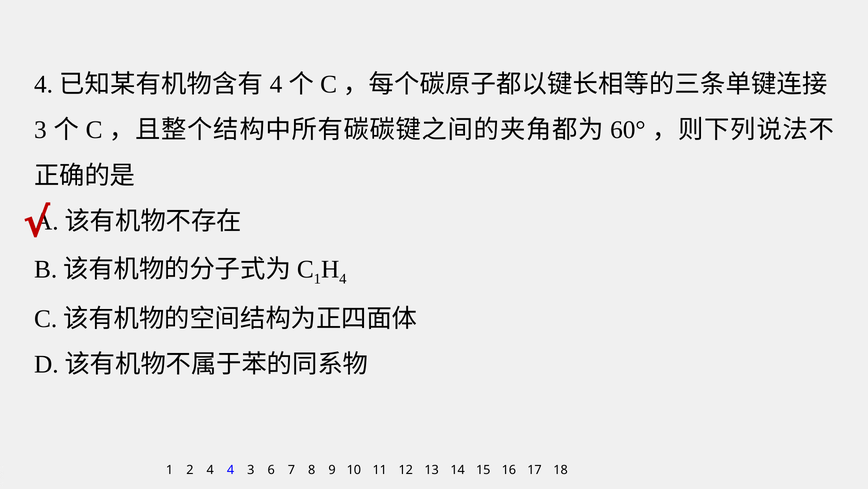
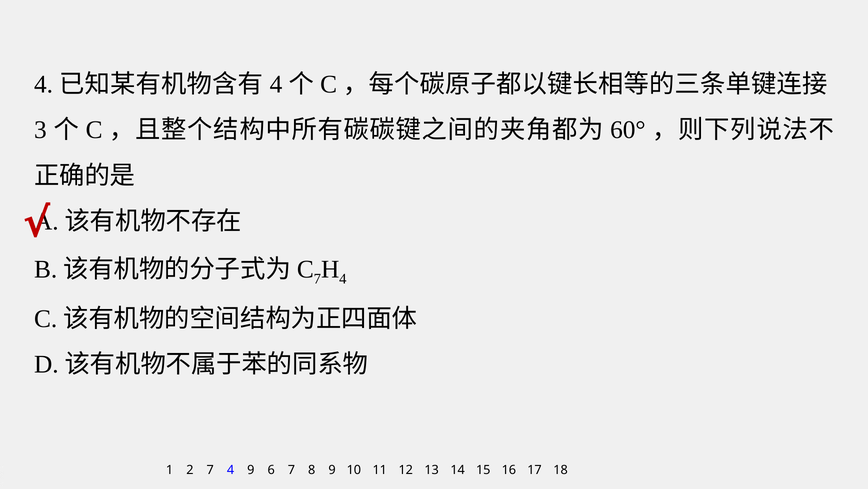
1 at (317, 279): 1 -> 7
2 4: 4 -> 7
4 3: 3 -> 9
